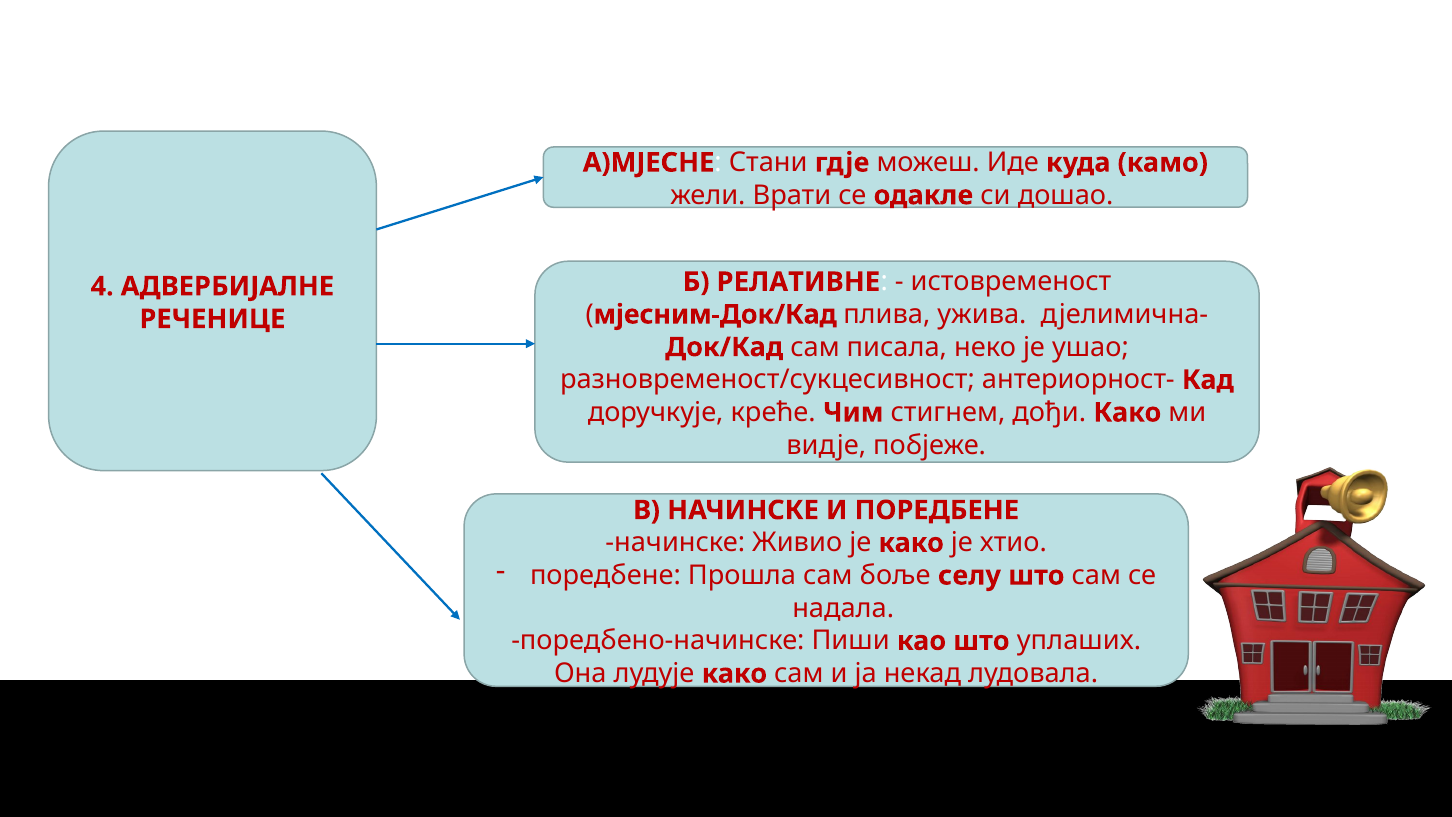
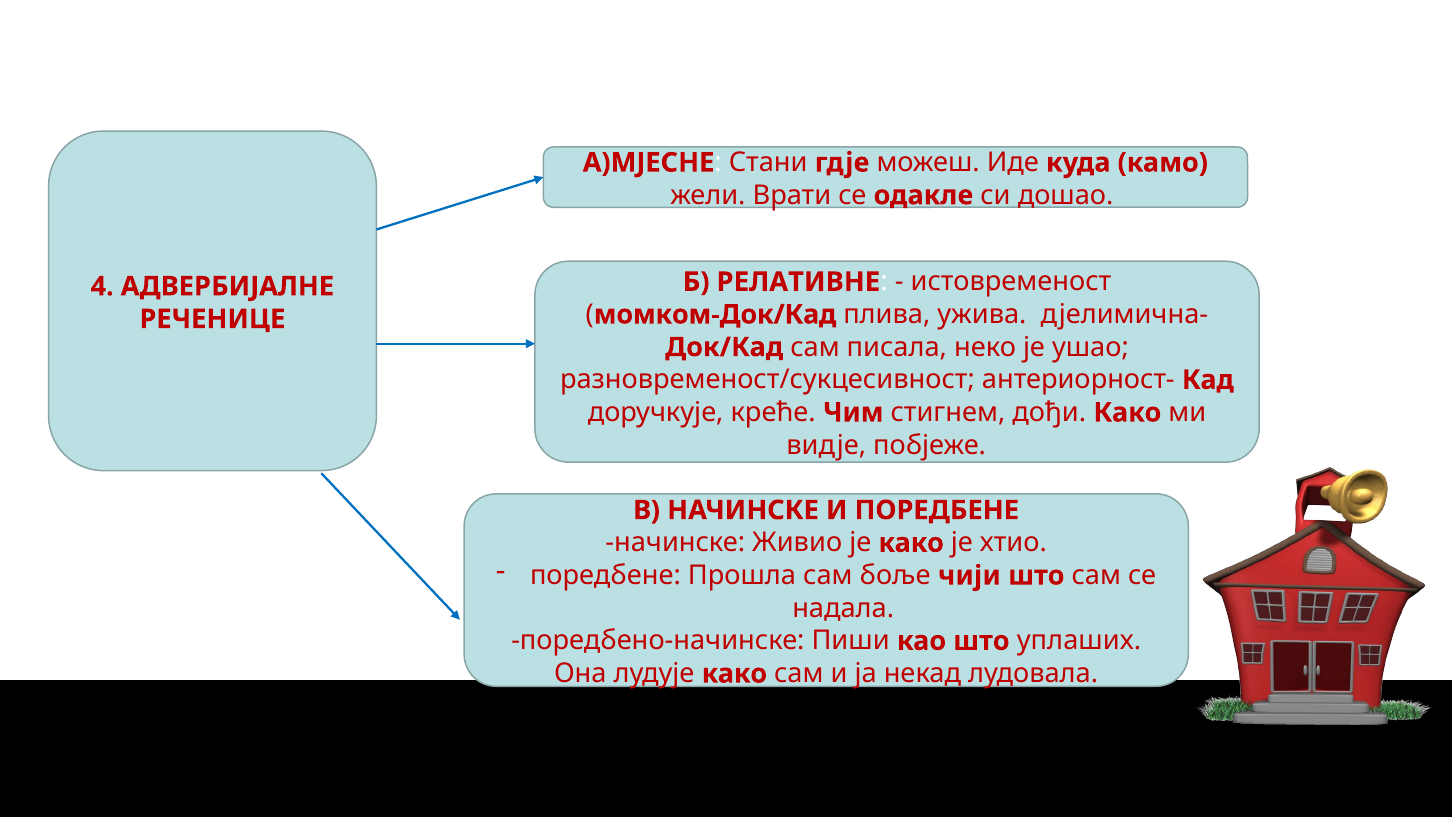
мјесним-Док/Кад: мјесним-Док/Кад -> момком-Док/Кад
селу: селу -> чији
